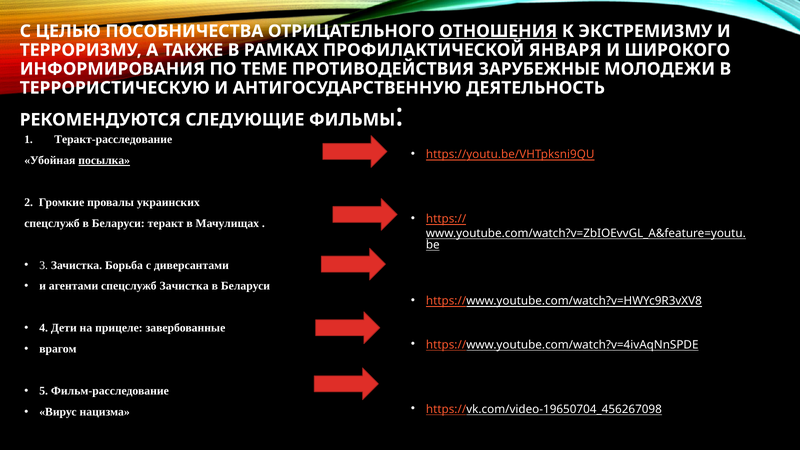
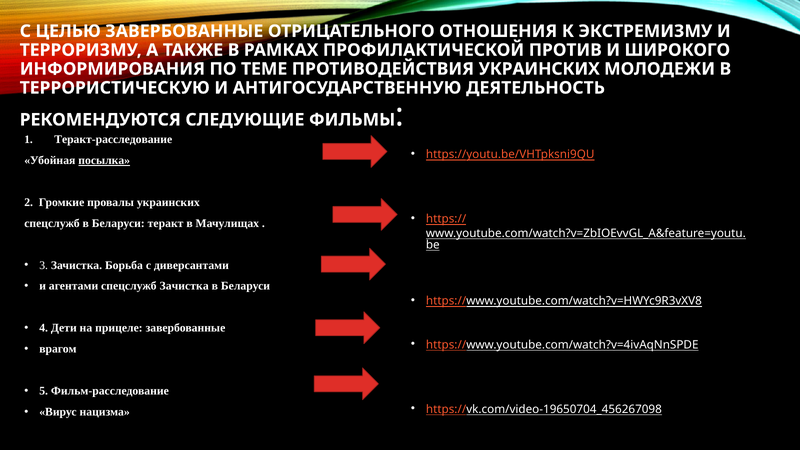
ЦЕЛЬЮ ПОСОБНИЧЕСТВА: ПОСОБНИЧЕСТВА -> ЗАВЕРБОВАННЫЕ
ОТНОШЕНИЯ underline: present -> none
ЯНВАРЯ: ЯНВАРЯ -> ПРОТИВ
ПРОТИВОДЕЙСТВИЯ ЗАРУБЕЖНЫЕ: ЗАРУБЕЖНЫЕ -> УКРАИНСКИХ
